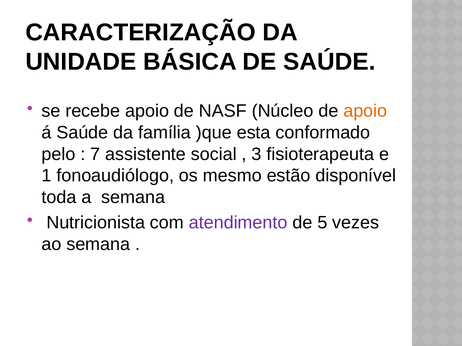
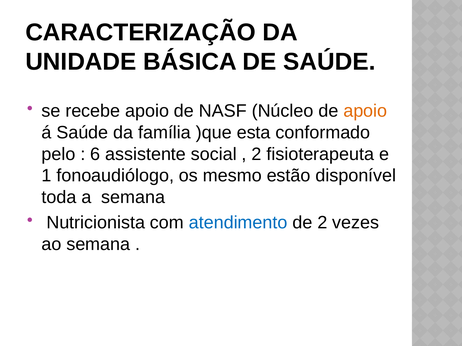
7: 7 -> 6
3 at (257, 154): 3 -> 2
atendimento colour: purple -> blue
de 5: 5 -> 2
